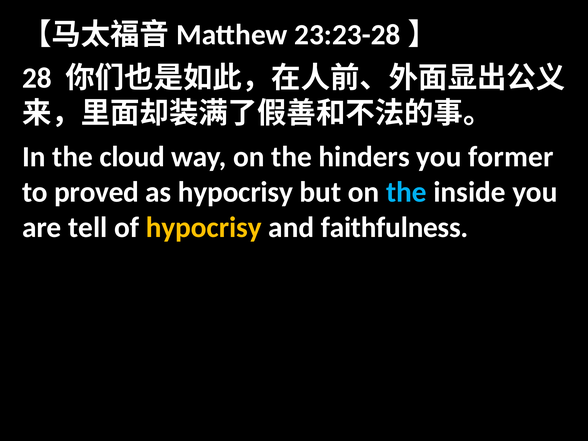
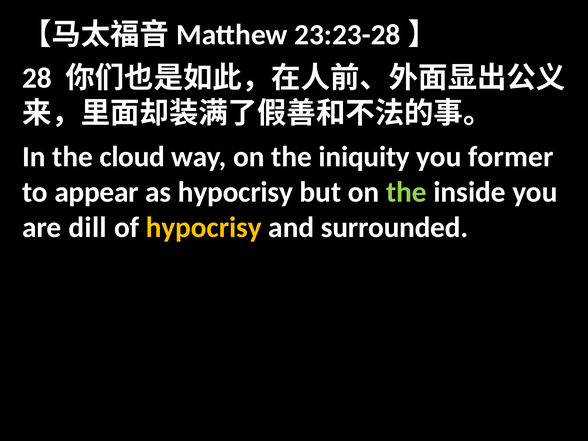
hinders: hinders -> iniquity
proved: proved -> appear
the at (406, 192) colour: light blue -> light green
tell: tell -> dill
faithfulness: faithfulness -> surrounded
